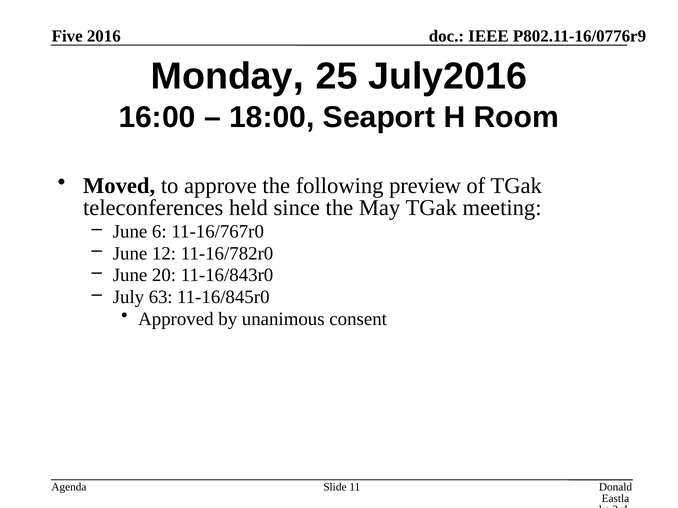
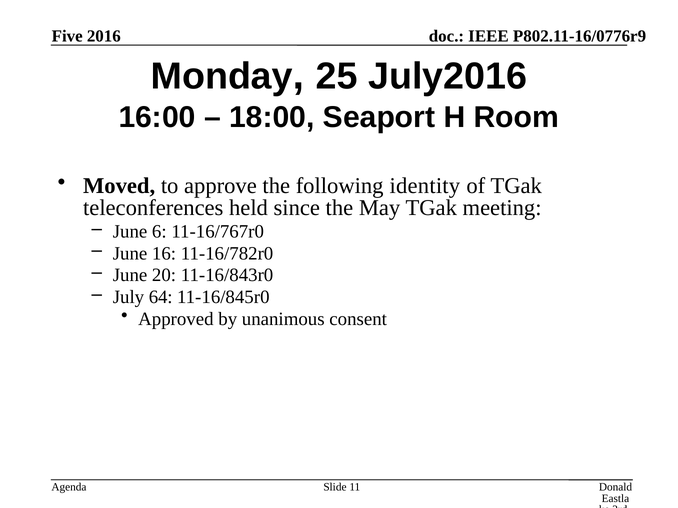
preview: preview -> identity
12: 12 -> 16
63: 63 -> 64
